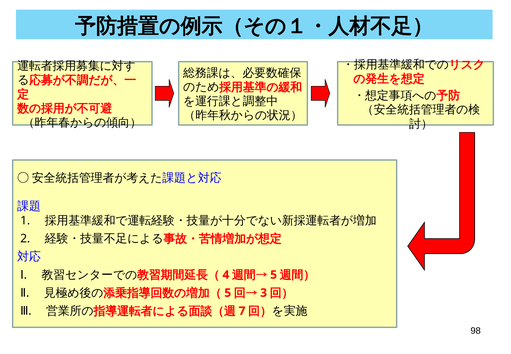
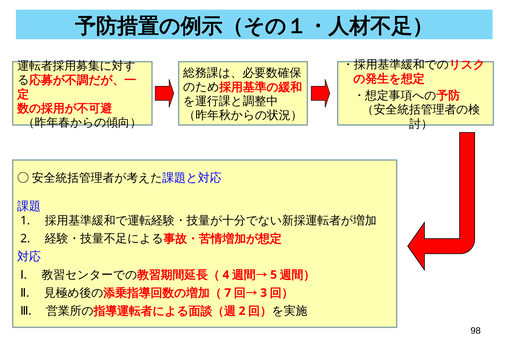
5 at (228, 293): 5 -> 7
7 at (242, 311): 7 -> 2
